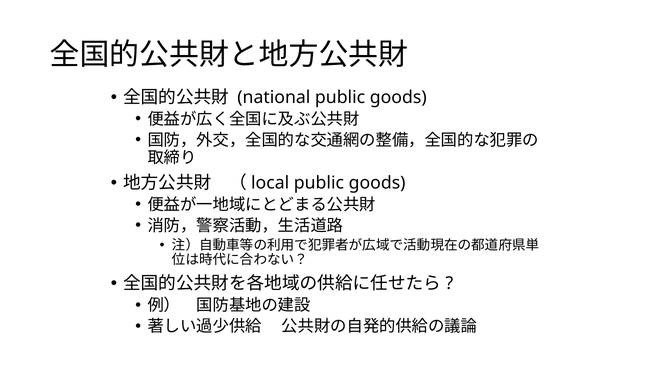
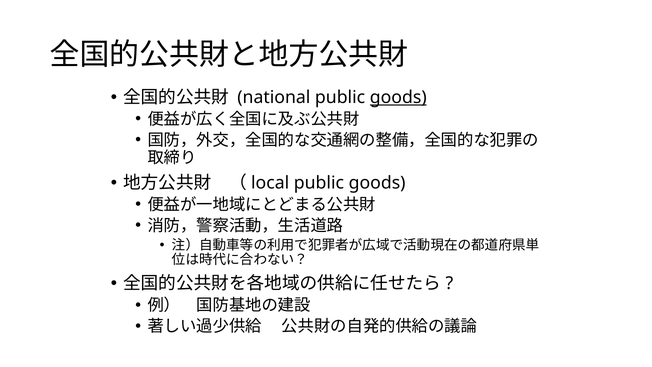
goods at (398, 97) underline: none -> present
